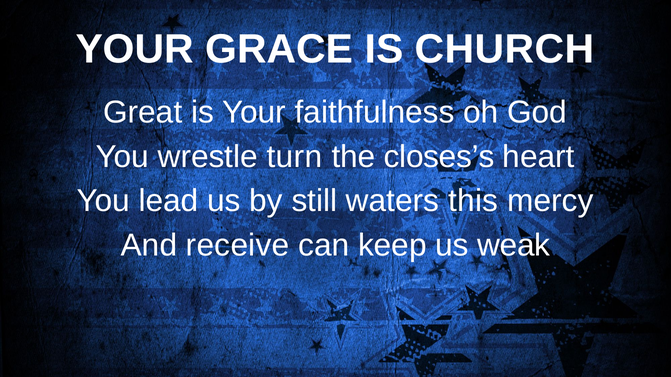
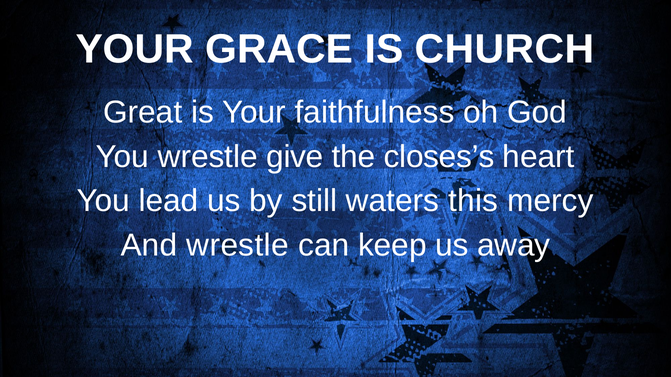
turn: turn -> give
And receive: receive -> wrestle
weak: weak -> away
